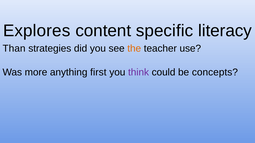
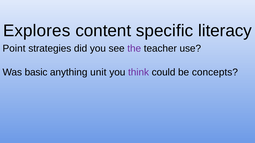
Than: Than -> Point
the colour: orange -> purple
more: more -> basic
first: first -> unit
